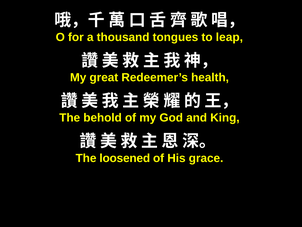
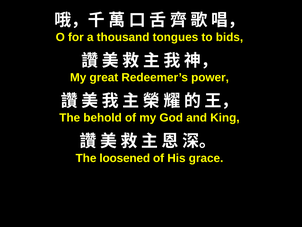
leap: leap -> bids
health: health -> power
